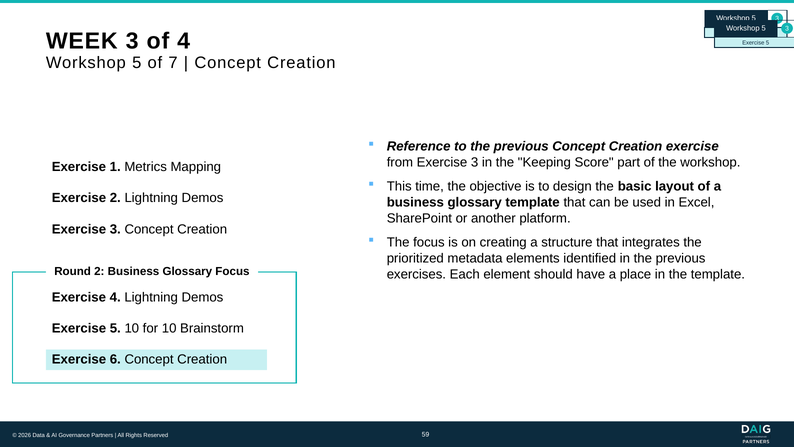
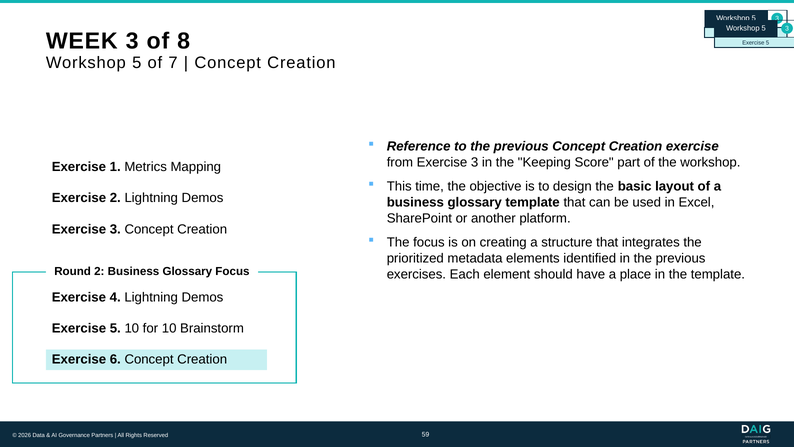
of 4: 4 -> 8
